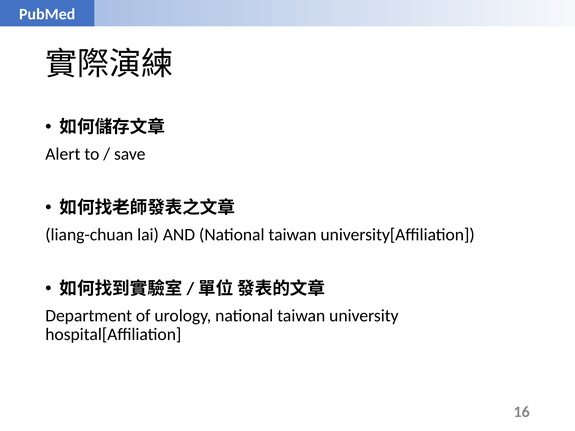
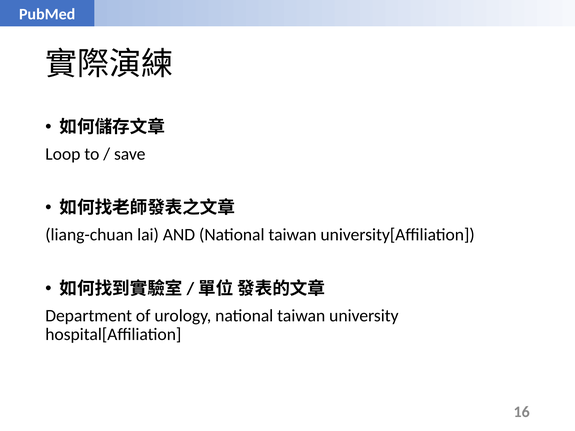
Alert: Alert -> Loop
